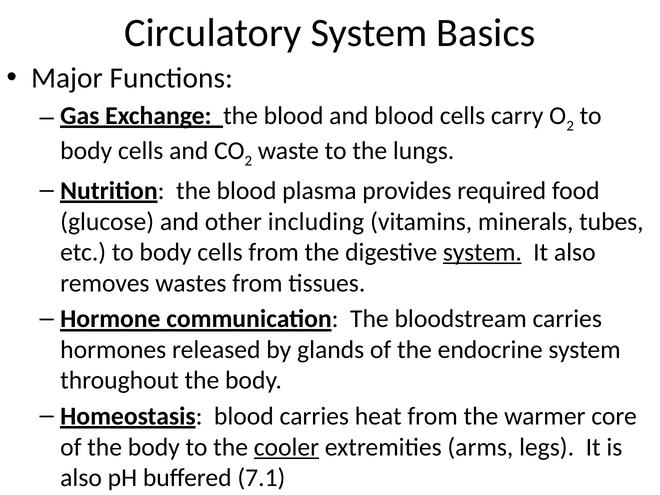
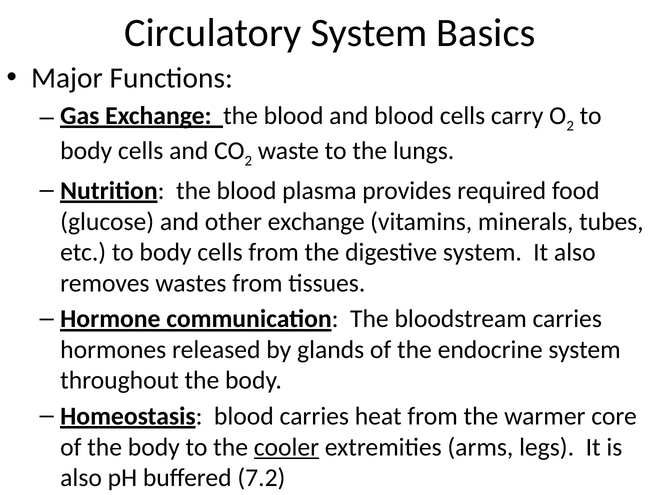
other including: including -> exchange
system at (482, 252) underline: present -> none
7.1: 7.1 -> 7.2
